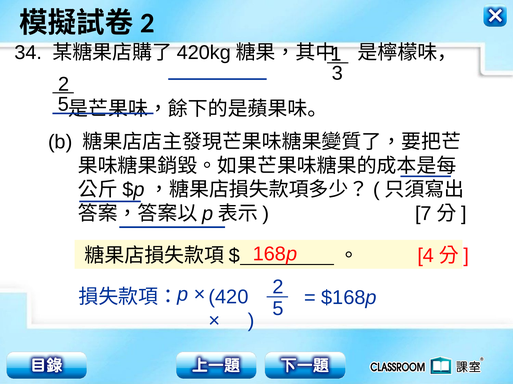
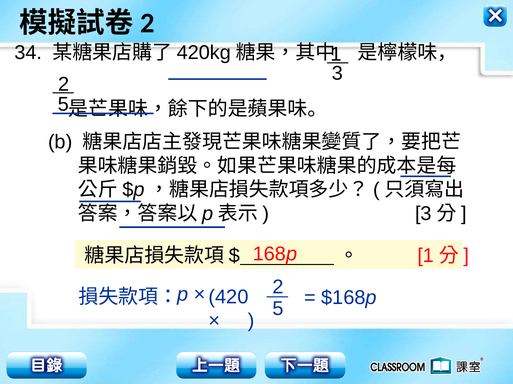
7 at (423, 214): 7 -> 3
4 at (426, 256): 4 -> 1
